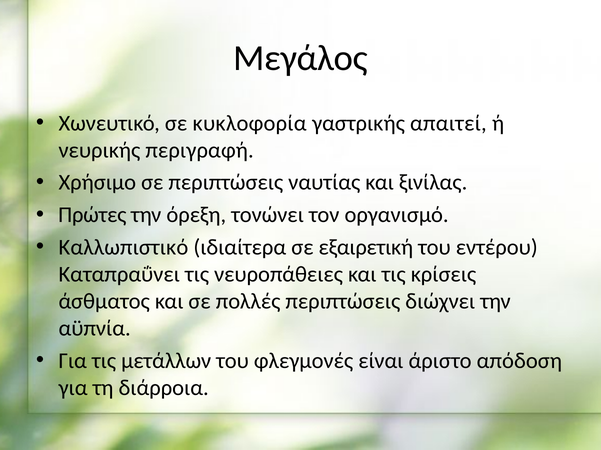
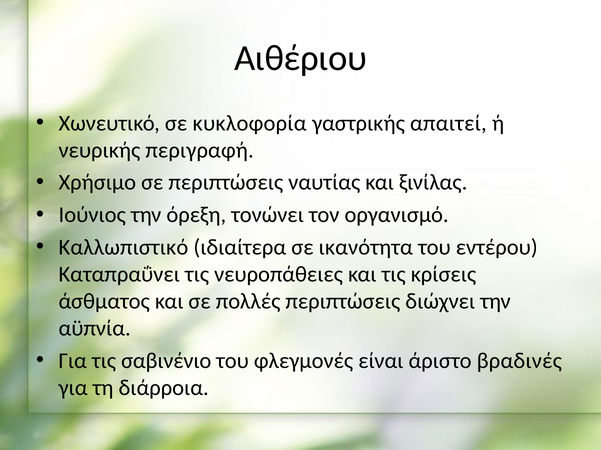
Μεγάλος: Μεγάλος -> Αιθέριου
Πρώτες: Πρώτες -> Ιούνιος
εξαιρετική: εξαιρετική -> ικανότητα
μετάλλων: μετάλλων -> σαβινένιο
απόδοση: απόδοση -> βραδινές
